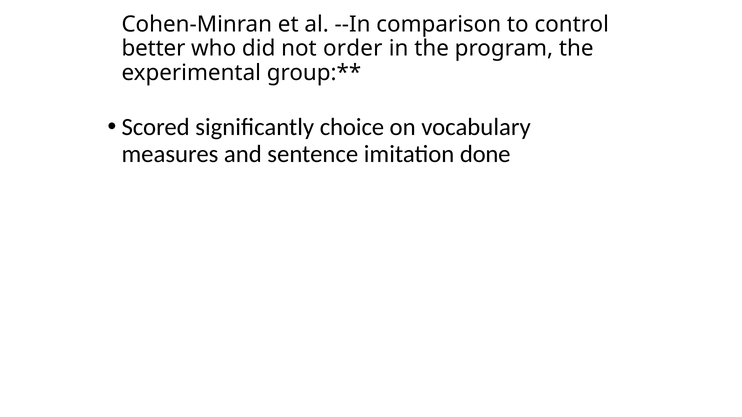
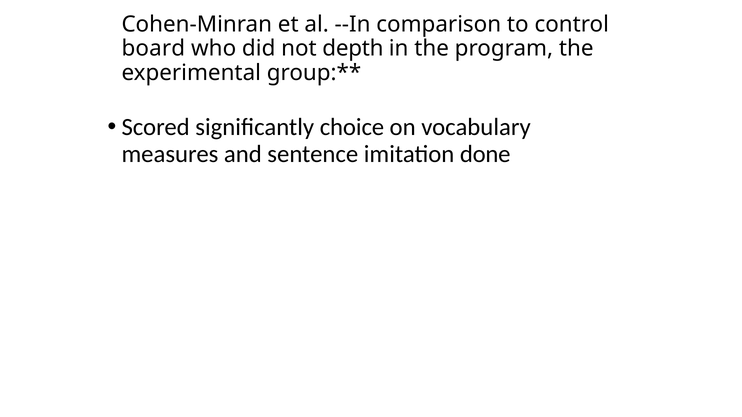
better: better -> board
order: order -> depth
